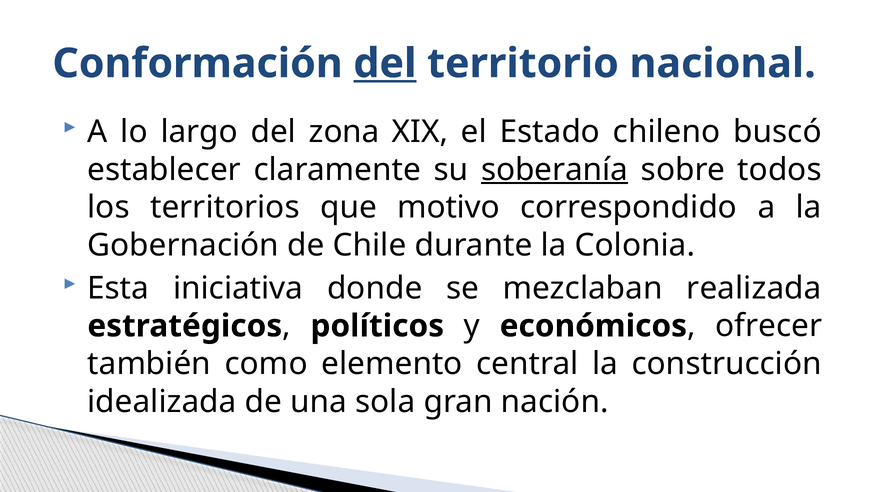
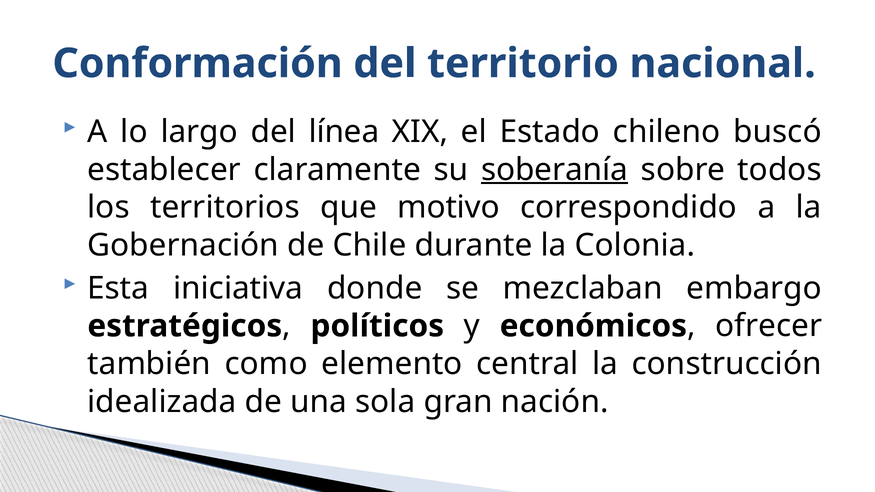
del at (385, 64) underline: present -> none
zona: zona -> línea
realizada: realizada -> embargo
